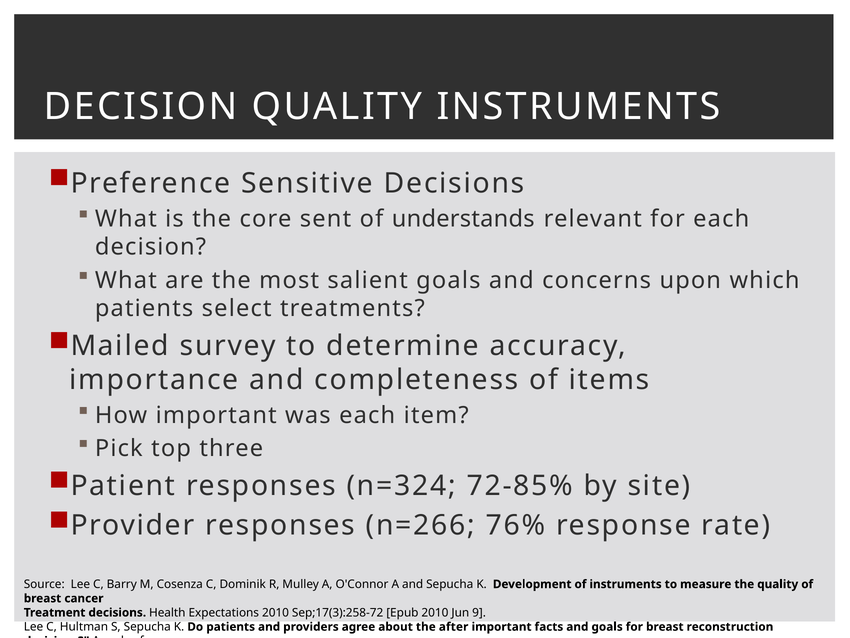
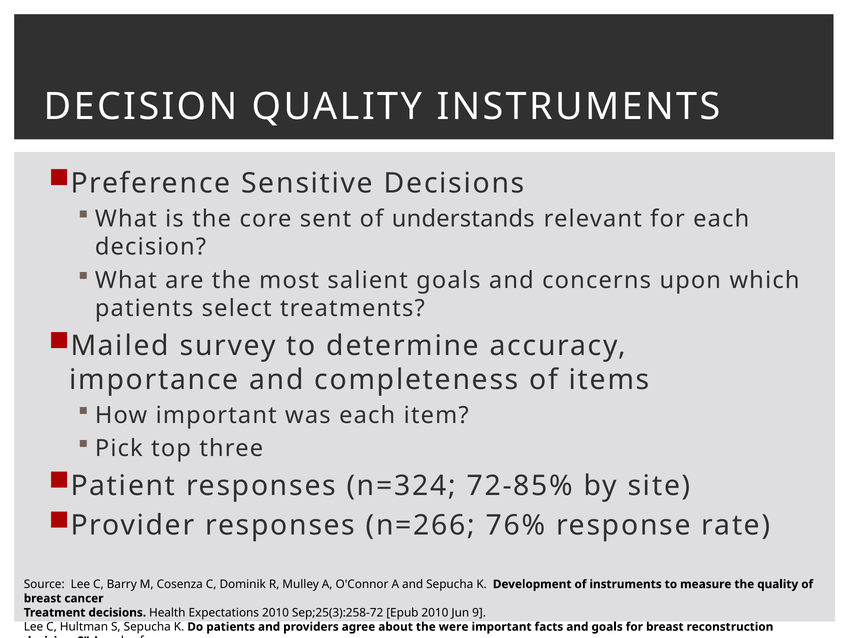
Sep;17(3):258-72: Sep;17(3):258-72 -> Sep;25(3):258-72
after: after -> were
